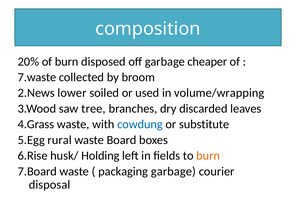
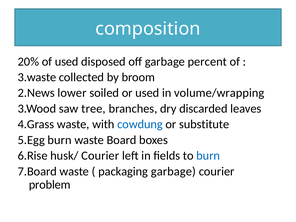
of burn: burn -> used
cheaper: cheaper -> percent
7.waste: 7.waste -> 3.waste
5.Egg rural: rural -> burn
husk/ Holding: Holding -> Courier
burn at (208, 156) colour: orange -> blue
disposal: disposal -> problem
